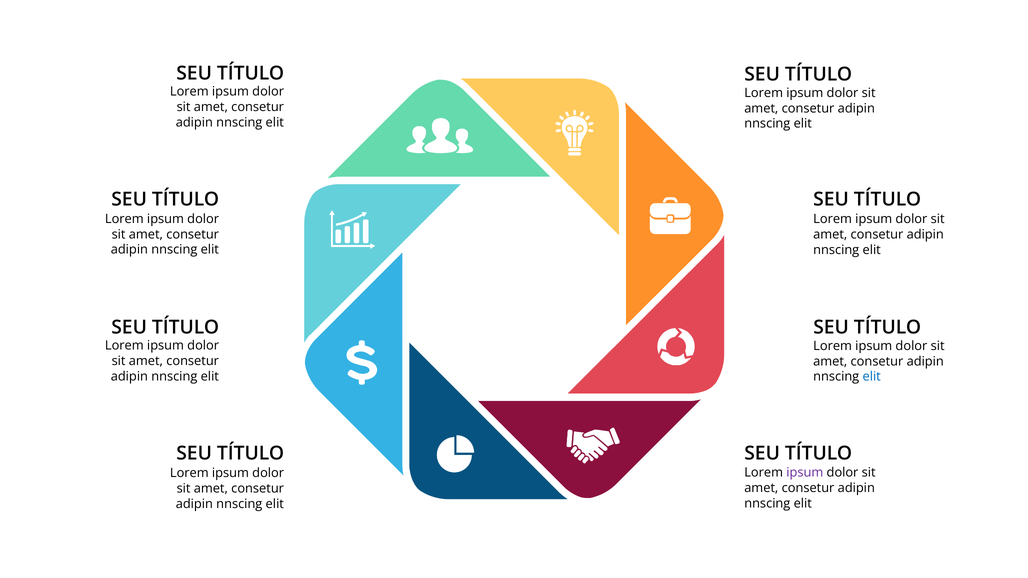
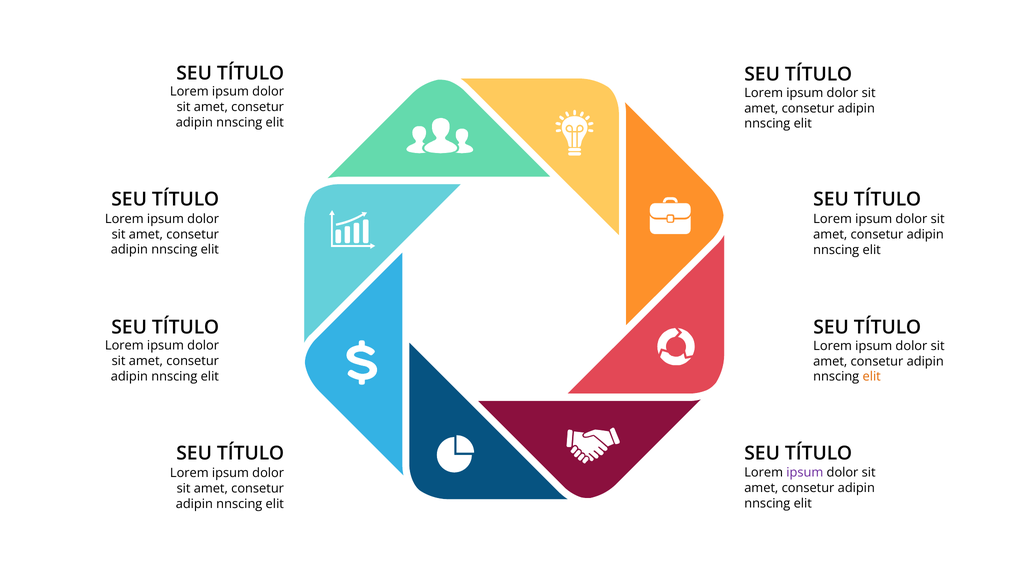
elit at (872, 377) colour: blue -> orange
